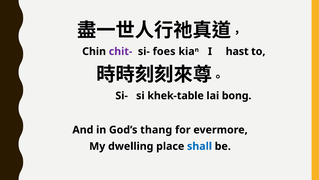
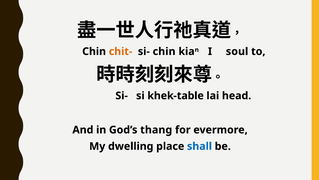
chit- colour: purple -> orange
si- foes: foes -> chin
hast: hast -> soul
bong: bong -> head
